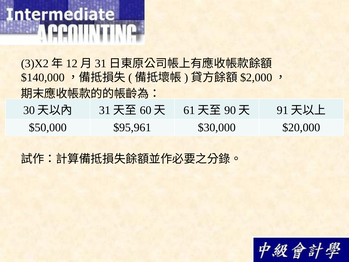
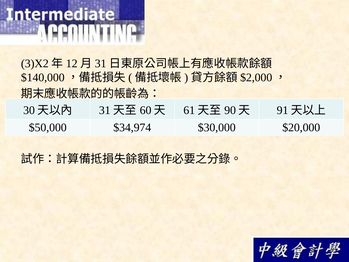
$95,961: $95,961 -> $34,974
